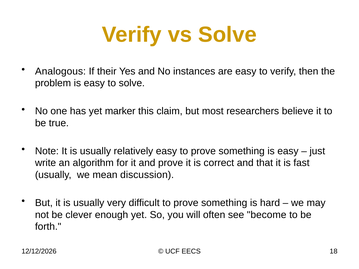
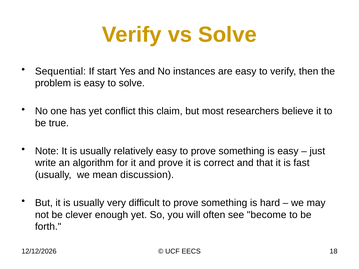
Analogous: Analogous -> Sequential
their: their -> start
marker: marker -> conflict
